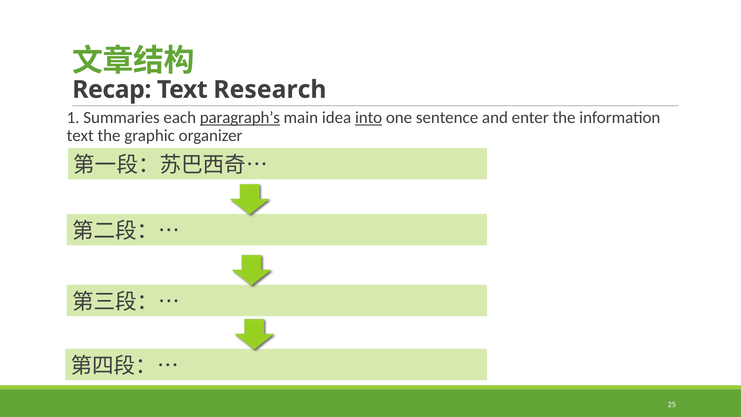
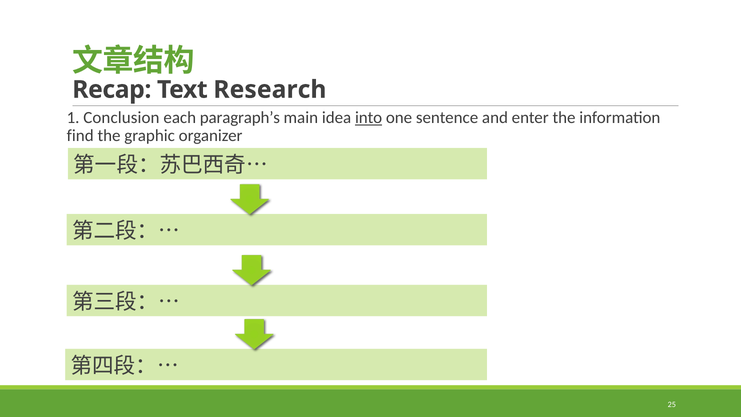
Summaries: Summaries -> Conclusion
paragraph’s underline: present -> none
text at (80, 136): text -> find
